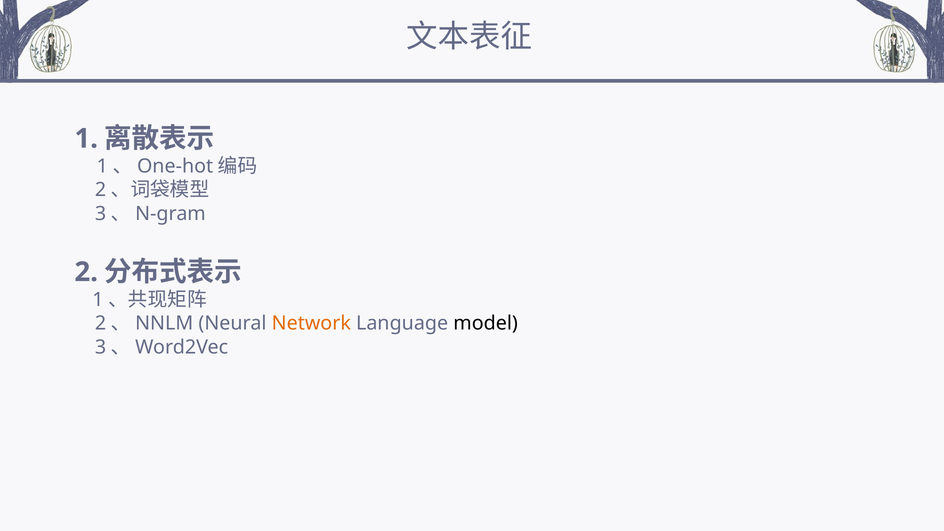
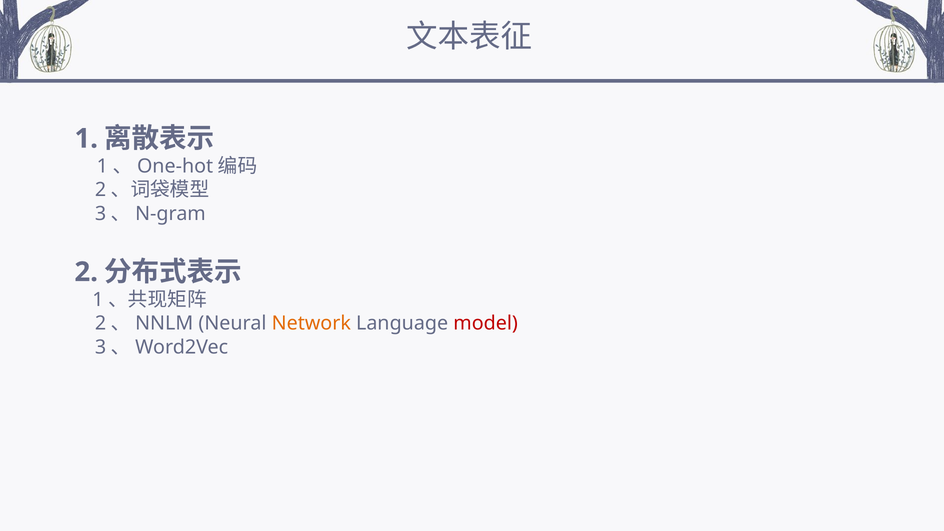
model colour: black -> red
